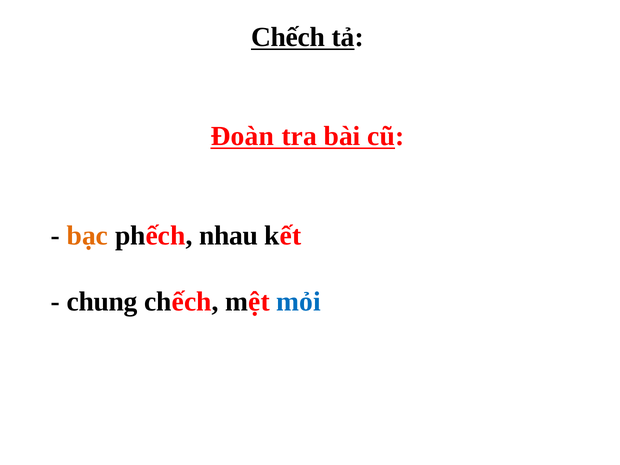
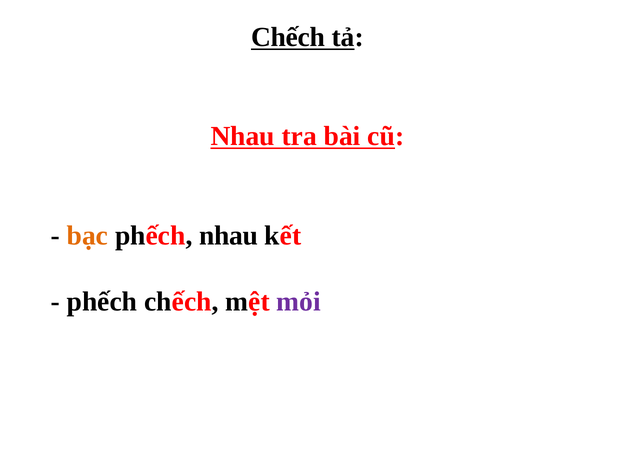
Đoàn at (242, 136): Đoàn -> Nhau
chung at (102, 302): chung -> phếch
mỏi colour: blue -> purple
